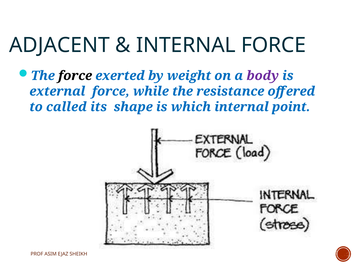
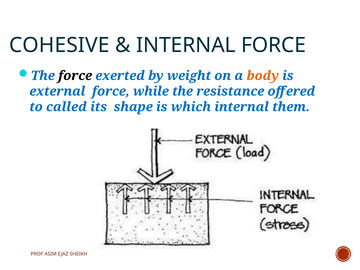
ADJACENT: ADJACENT -> COHESIVE
body colour: purple -> orange
point: point -> them
